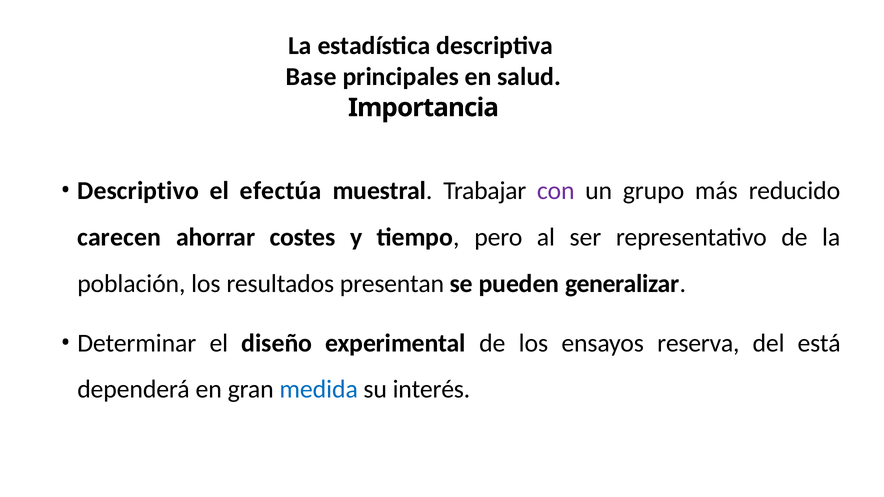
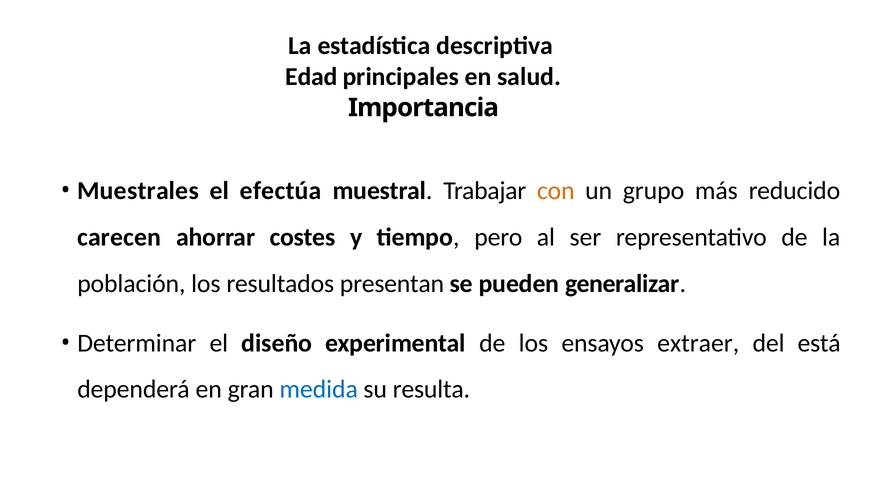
Base: Base -> Edad
Descriptivo: Descriptivo -> Muestrales
con colour: purple -> orange
reserva: reserva -> extraer
interés: interés -> resulta
